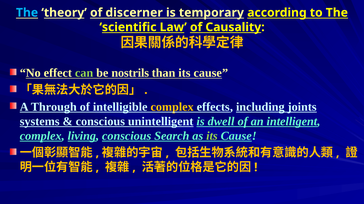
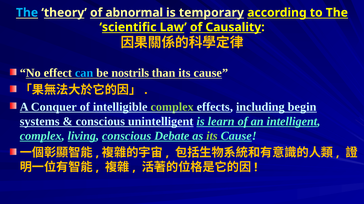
discerner: discerner -> abnormal
can colour: light green -> light blue
Through: Through -> Conquer
complex at (172, 107) colour: yellow -> light green
joints: joints -> begin
dwell: dwell -> learn
Search: Search -> Debate
